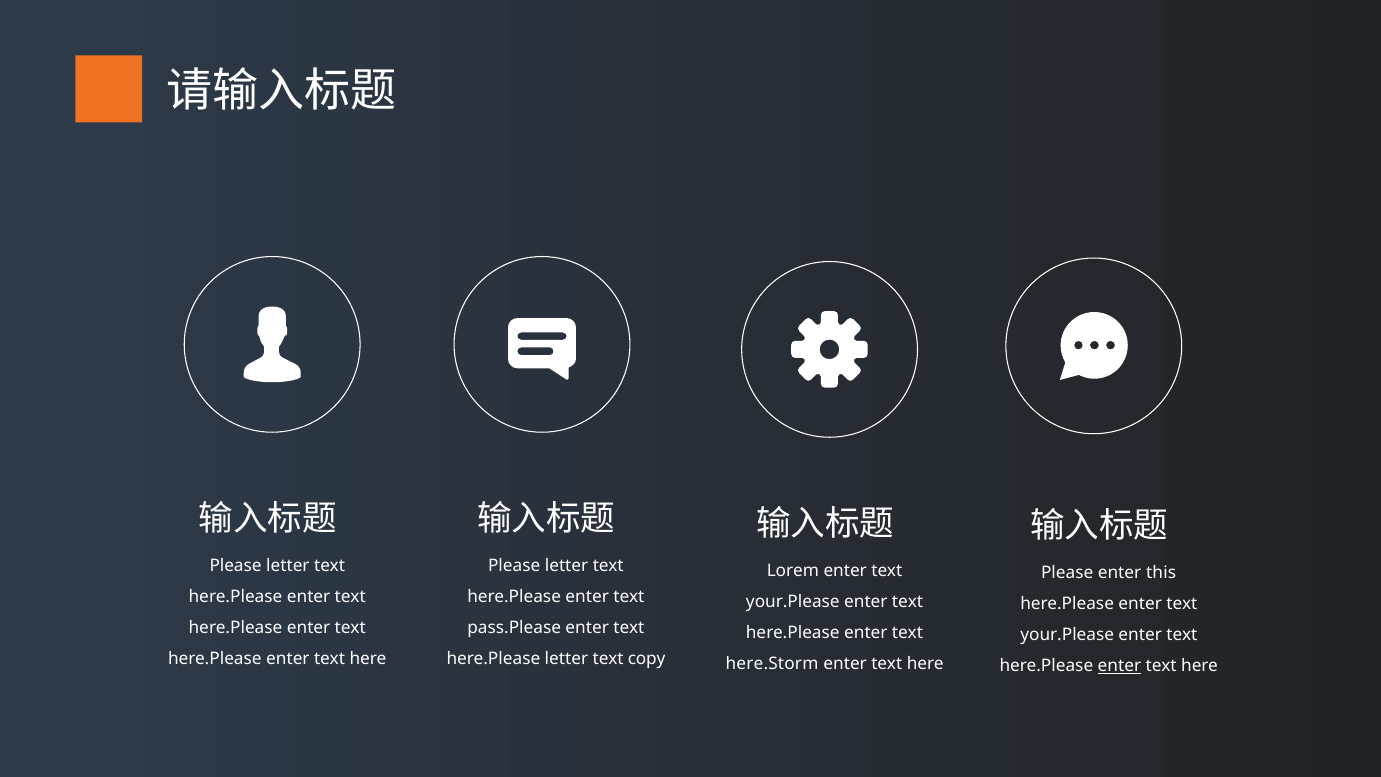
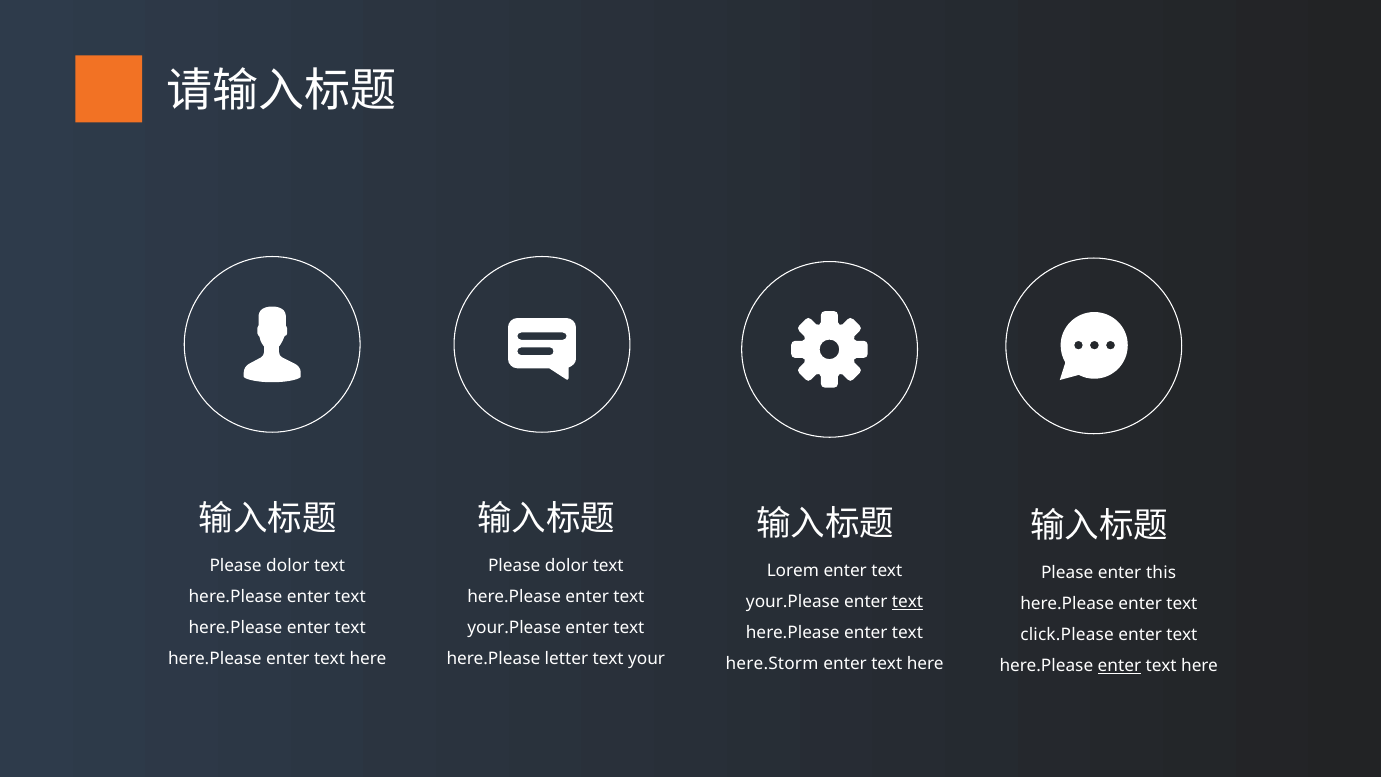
letter at (288, 566): letter -> dolor
letter at (567, 566): letter -> dolor
text at (908, 602) underline: none -> present
pass.Please at (514, 628): pass.Please -> your.Please
your.Please at (1067, 635): your.Please -> click.Please
copy: copy -> your
